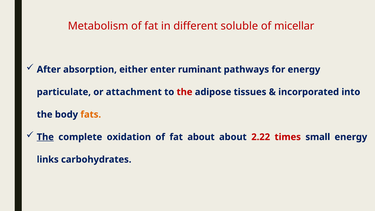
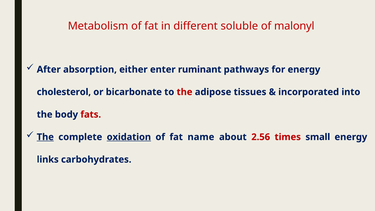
micellar: micellar -> malonyl
particulate: particulate -> cholesterol
attachment: attachment -> bicarbonate
fats colour: orange -> red
oxidation underline: none -> present
fat about: about -> name
2.22: 2.22 -> 2.56
